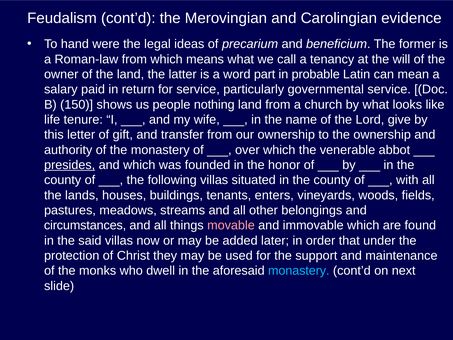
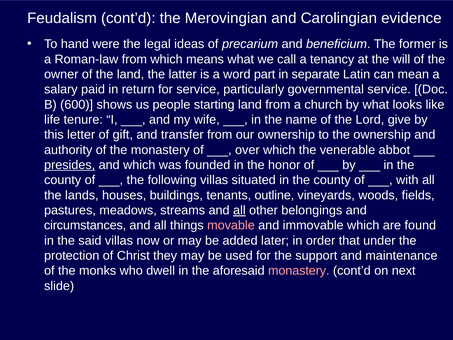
probable: probable -> separate
150: 150 -> 600
nothing: nothing -> starting
enters: enters -> outline
all at (239, 210) underline: none -> present
monastery at (299, 271) colour: light blue -> pink
